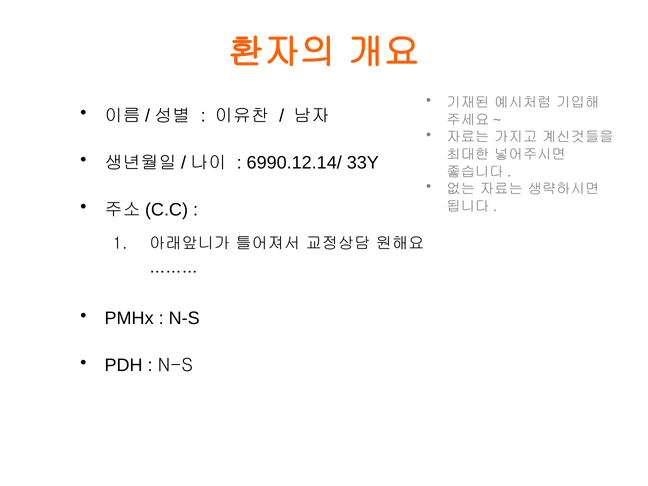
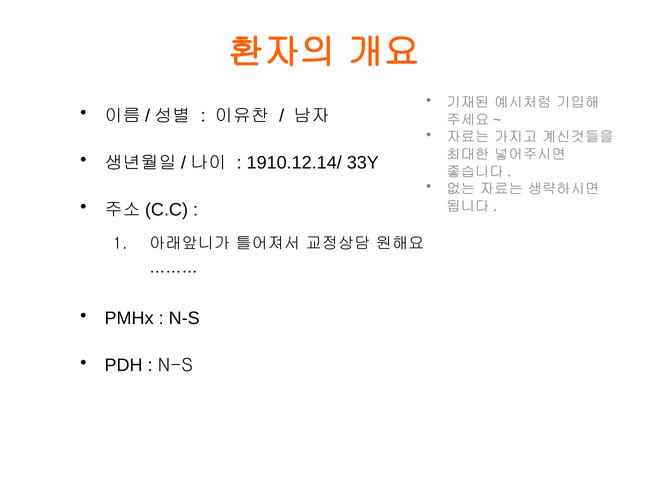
6990.12.14/: 6990.12.14/ -> 1910.12.14/
